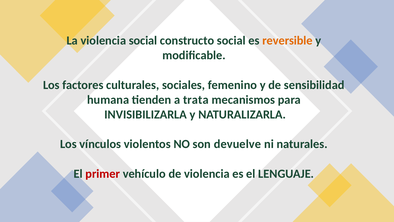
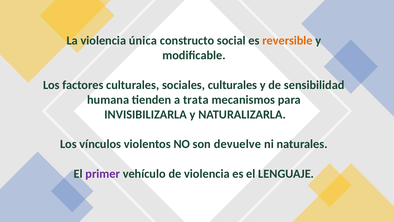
violencia social: social -> única
sociales femenino: femenino -> culturales
primer colour: red -> purple
